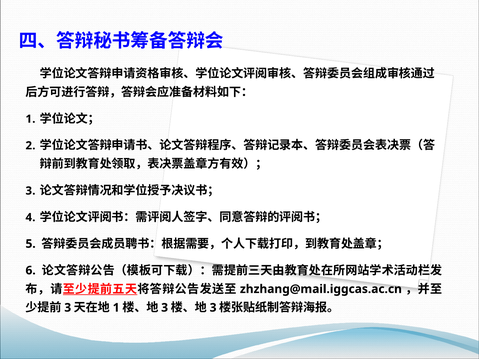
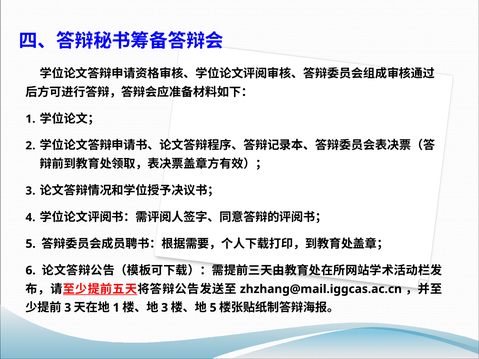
3 at (213, 308): 3 -> 5
